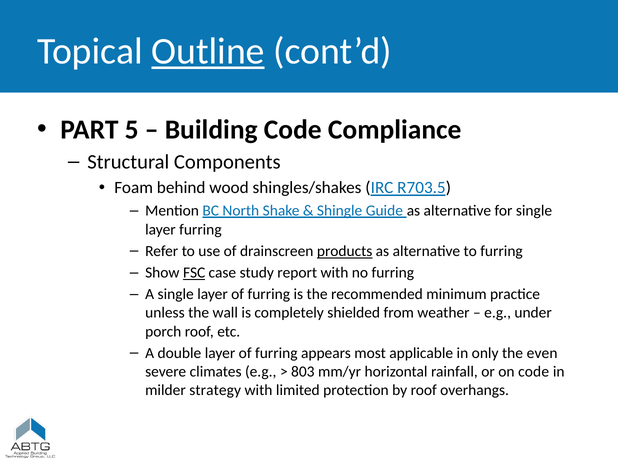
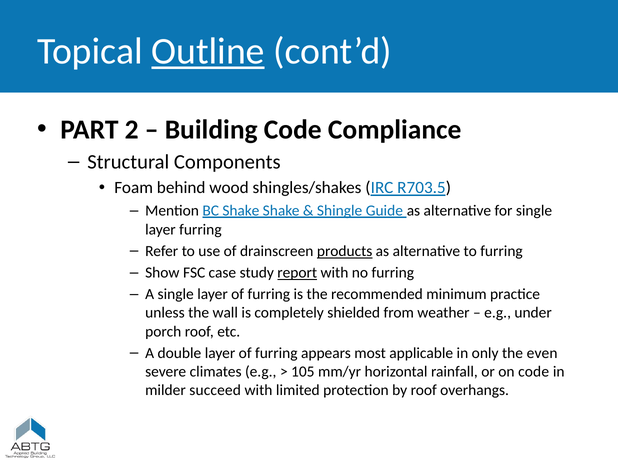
5: 5 -> 2
BC North: North -> Shake
FSC underline: present -> none
report underline: none -> present
803: 803 -> 105
strategy: strategy -> succeed
